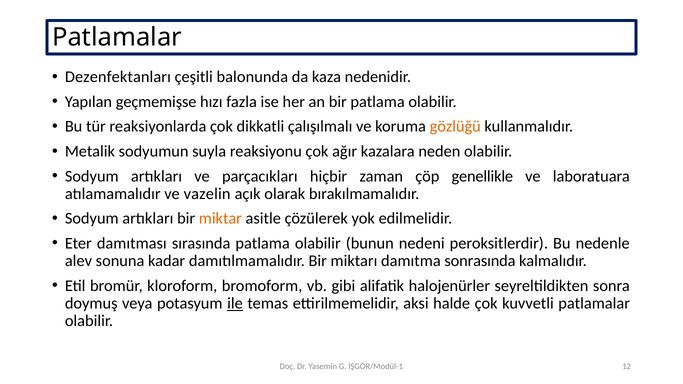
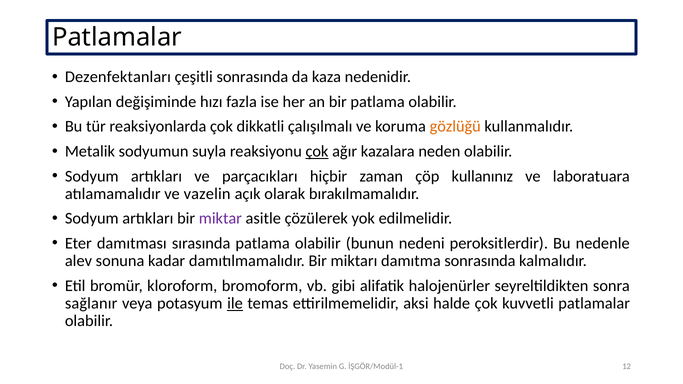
çeşitli balonunda: balonunda -> sonrasında
geçmemişse: geçmemişse -> değişiminde
çok at (317, 151) underline: none -> present
genellikle: genellikle -> kullanınız
miktar colour: orange -> purple
doymuş: doymuş -> sağlanır
